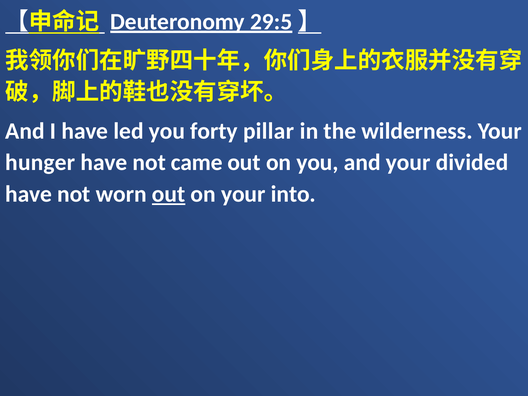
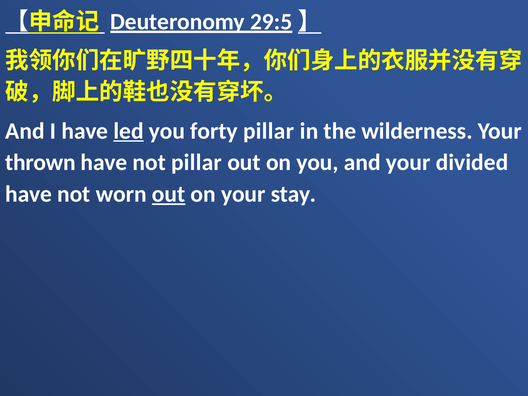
led underline: none -> present
hunger: hunger -> thrown
not came: came -> pillar
into: into -> stay
